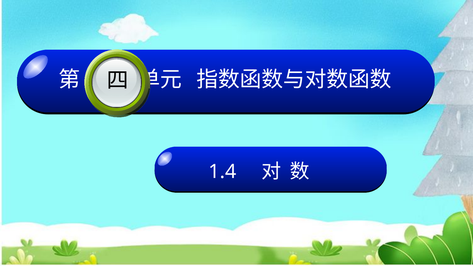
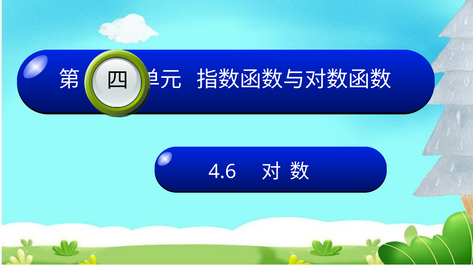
1.4: 1.4 -> 4.6
